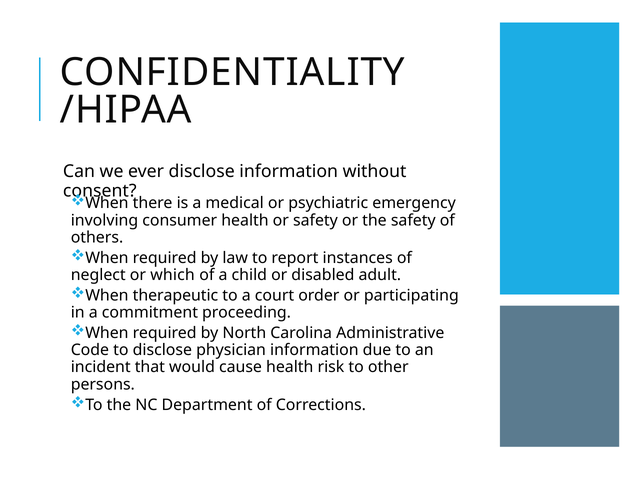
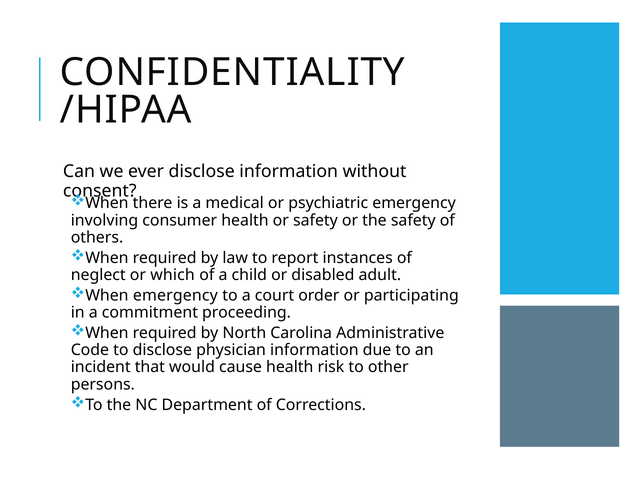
When therapeutic: therapeutic -> emergency
